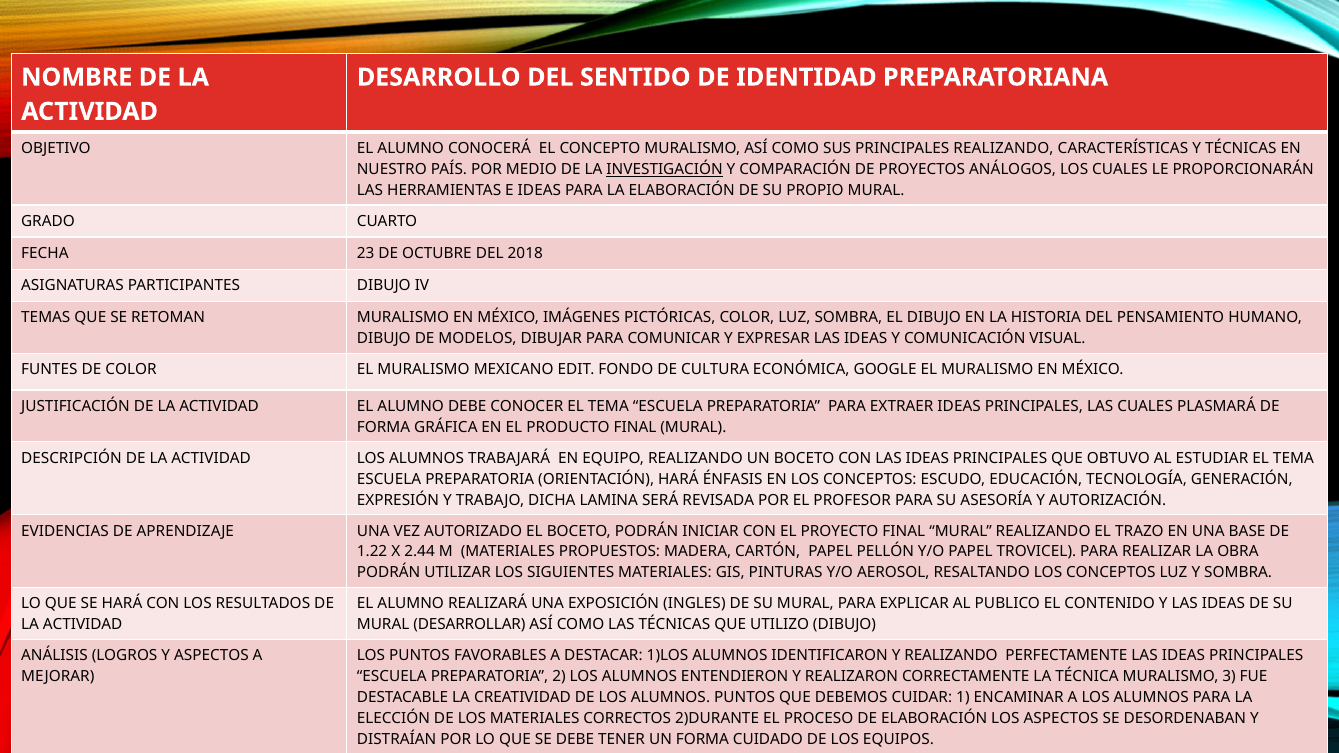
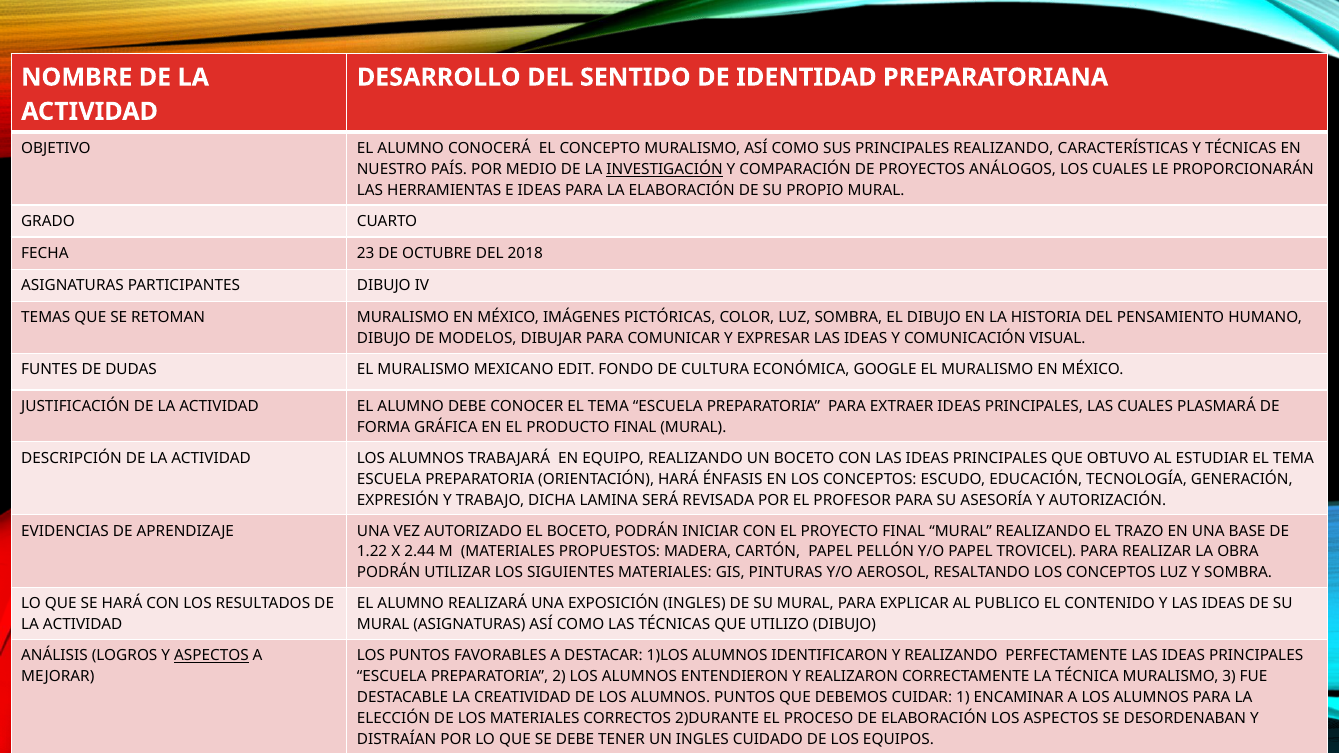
DE COLOR: COLOR -> DUDAS
MURAL DESARROLLAR: DESARROLLAR -> ASIGNATURAS
ASPECTOS at (211, 656) underline: none -> present
UN FORMA: FORMA -> INGLES
